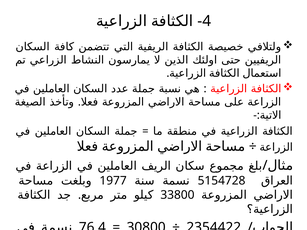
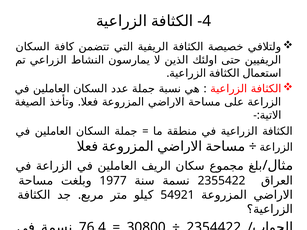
5154728: 5154728 -> 2355422
33800: 33800 -> 54921
